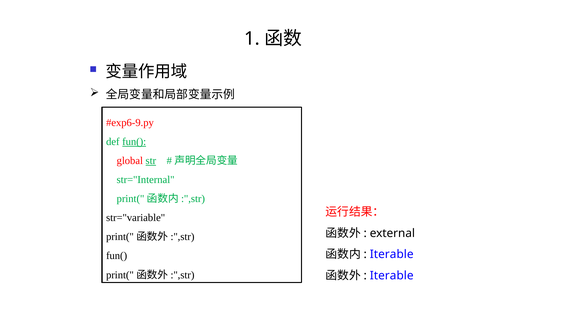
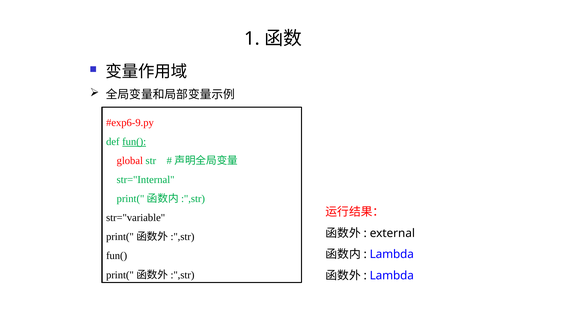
str underline: present -> none
Iterable at (392, 254): Iterable -> Lambda
Iterable at (392, 275): Iterable -> Lambda
